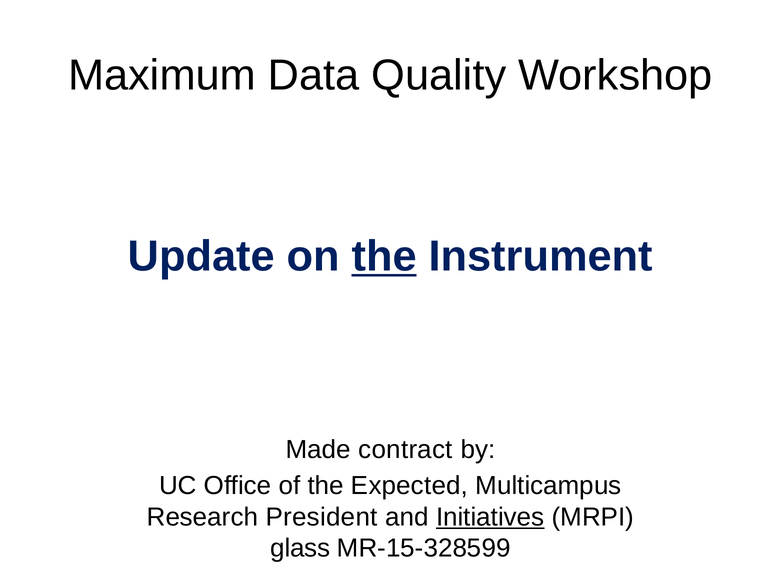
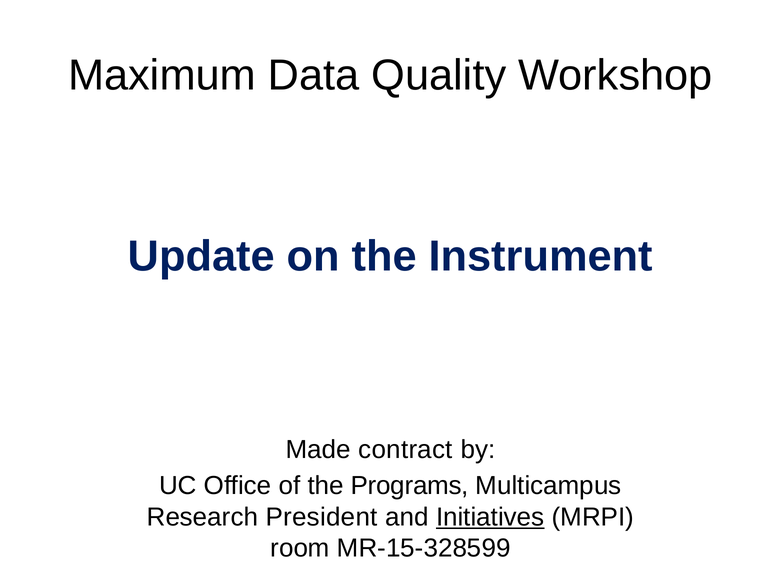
the at (384, 257) underline: present -> none
Expected: Expected -> Programs
glass: glass -> room
